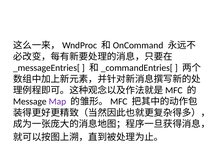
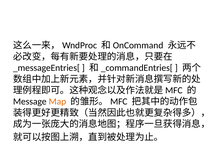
Map colour: purple -> orange
